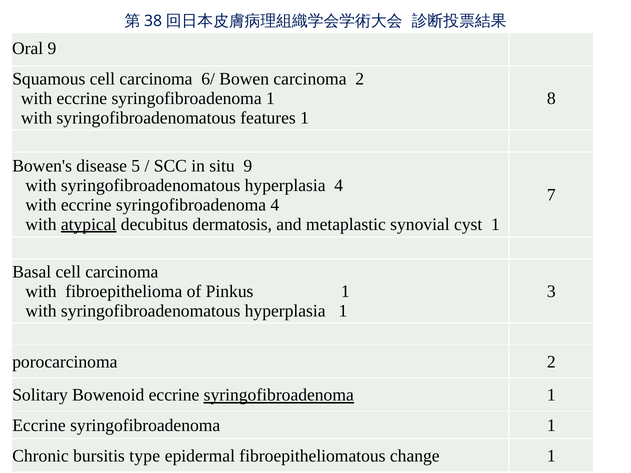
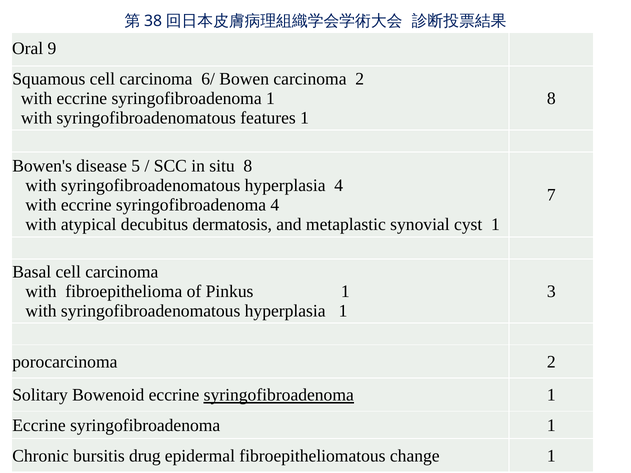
situ 9: 9 -> 8
atypical underline: present -> none
type: type -> drug
